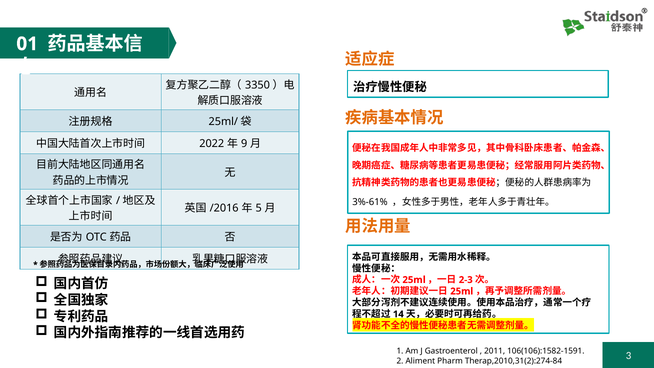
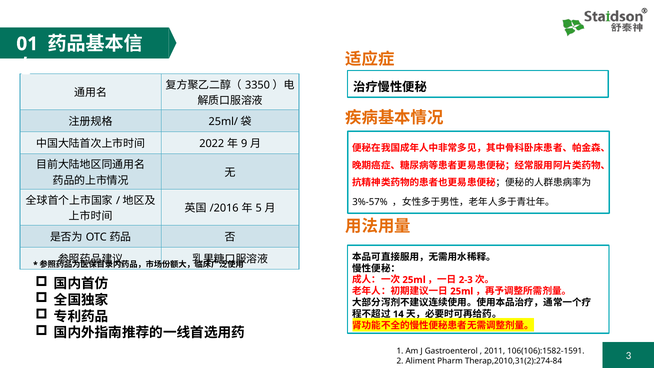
3%-61%: 3%-61% -> 3%-57%
